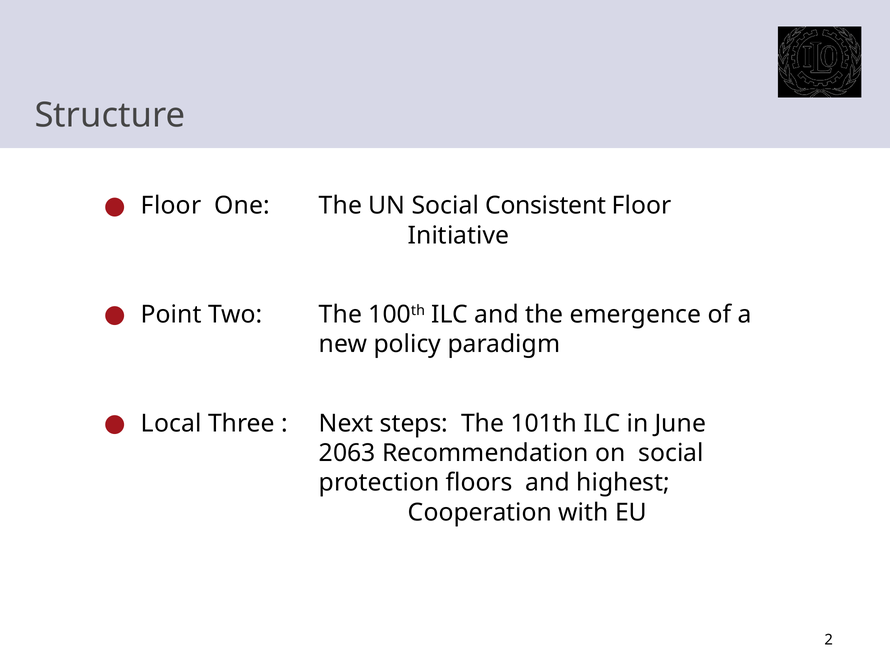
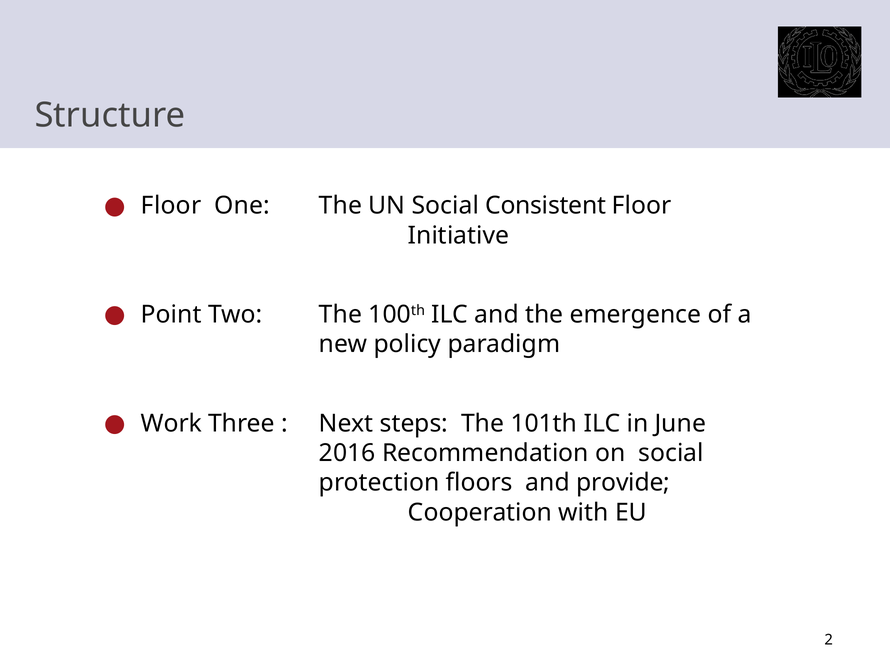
Local: Local -> Work
2063: 2063 -> 2016
highest: highest -> provide
